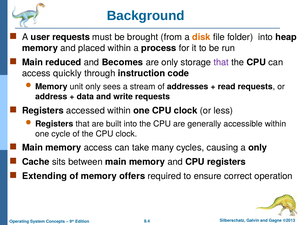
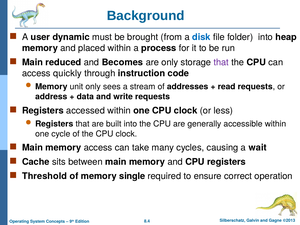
user requests: requests -> dynamic
disk colour: orange -> blue
a only: only -> wait
Extending: Extending -> Threshold
offers: offers -> single
